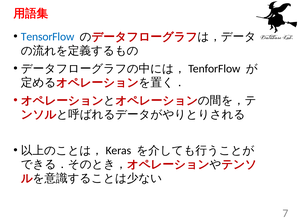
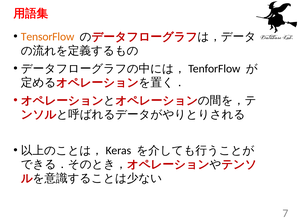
TensorFlow colour: blue -> orange
